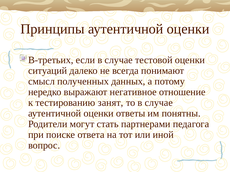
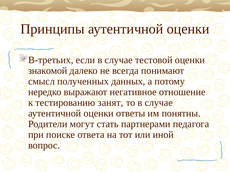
ситуаций: ситуаций -> знакомой
